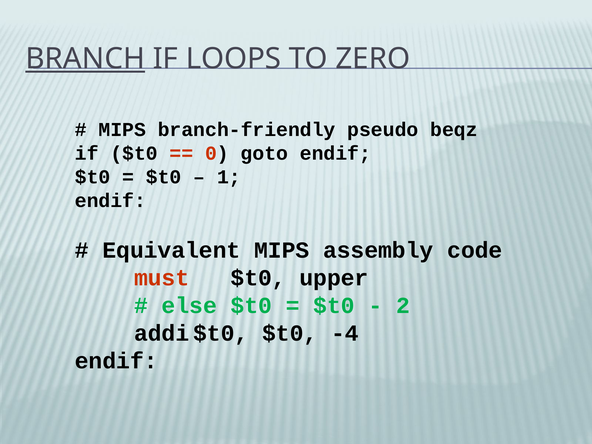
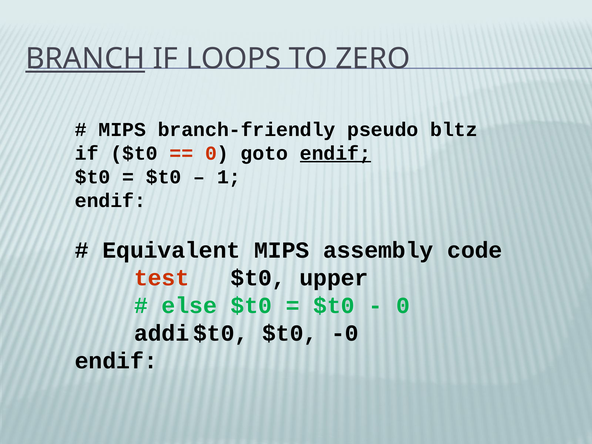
beqz: beqz -> bltz
endif at (335, 153) underline: none -> present
must: must -> test
2 at (403, 305): 2 -> 0
-4: -4 -> -0
